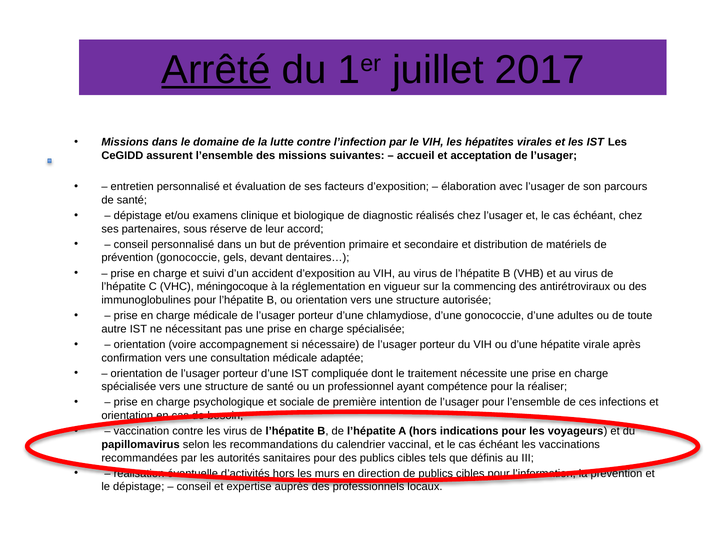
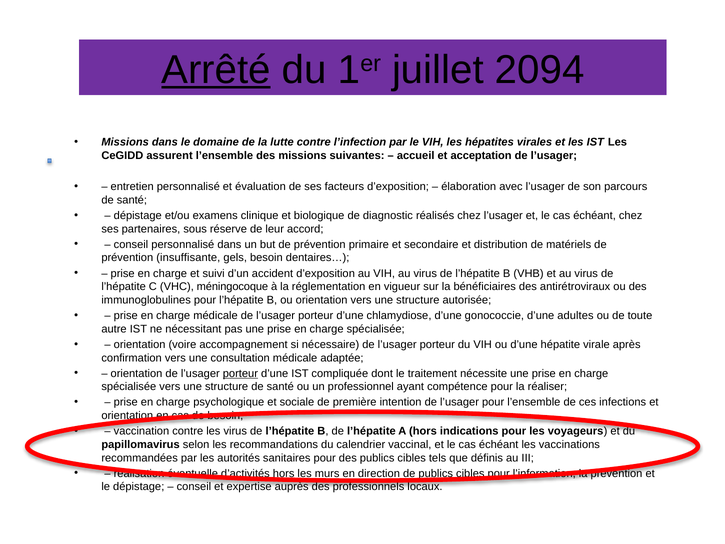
2017: 2017 -> 2094
prévention gonococcie: gonococcie -> insuffisante
gels devant: devant -> besoin
commencing: commencing -> bénéficiaires
porteur at (240, 373) underline: none -> present
